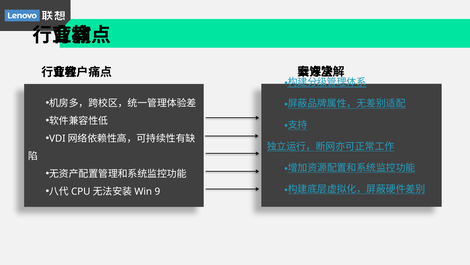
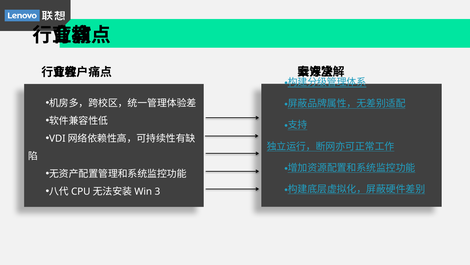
9: 9 -> 3
